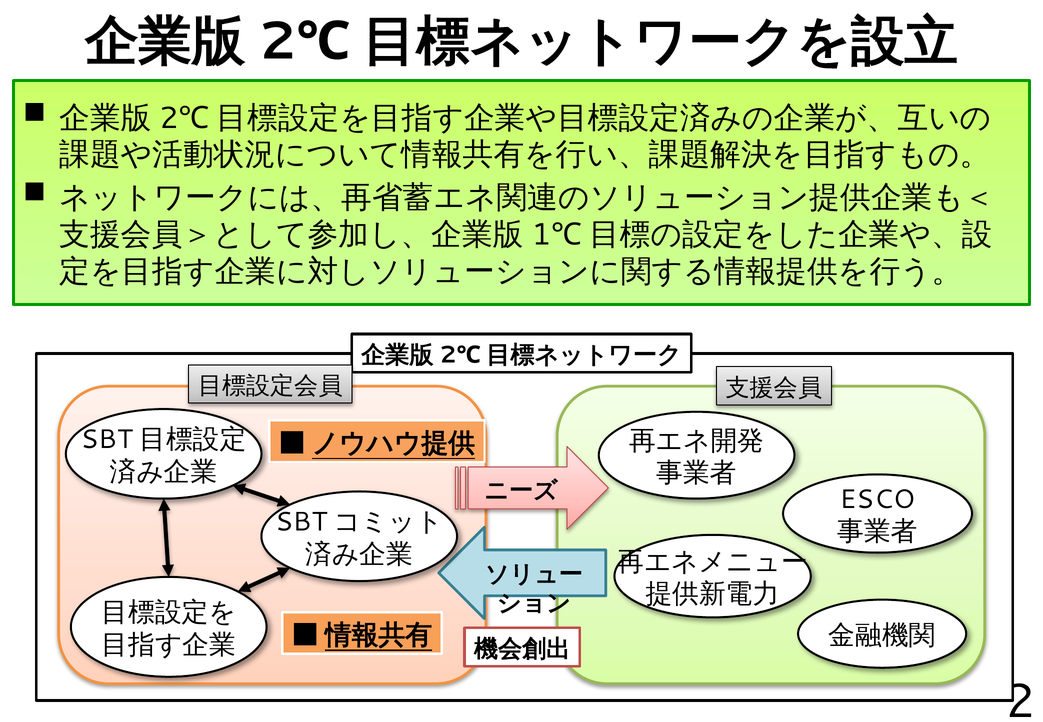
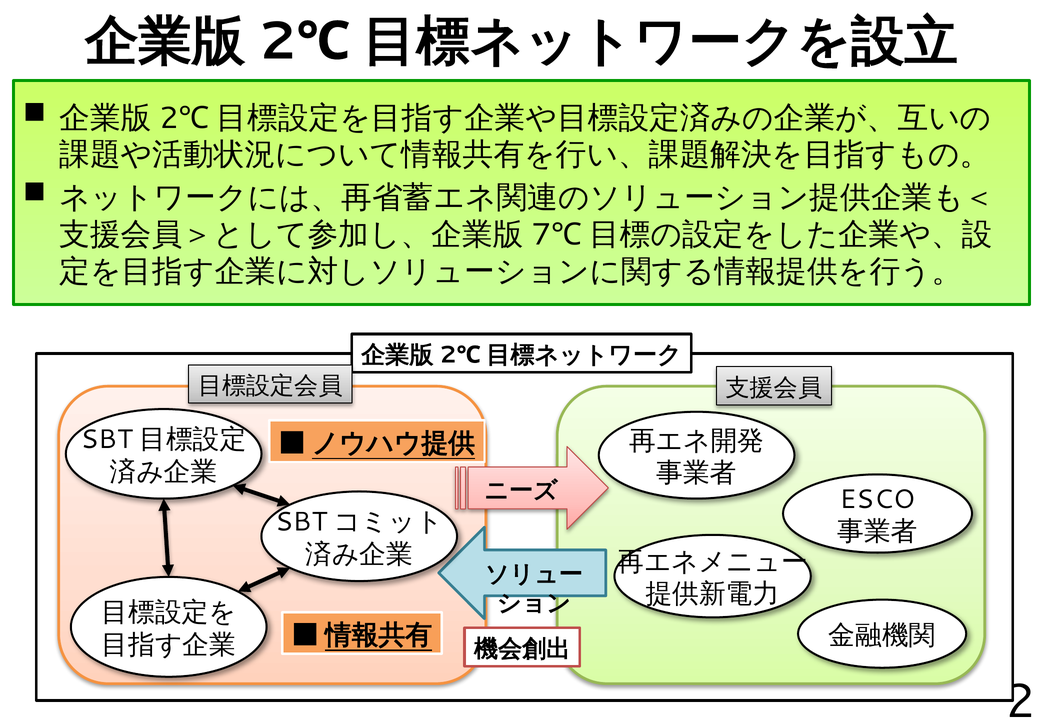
1: 1 -> 7
